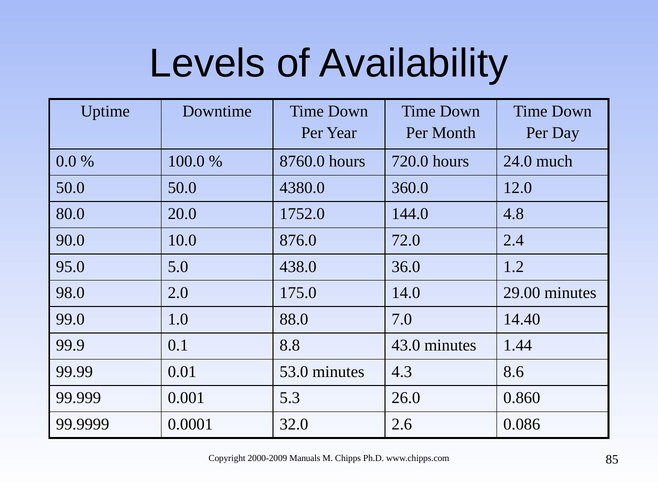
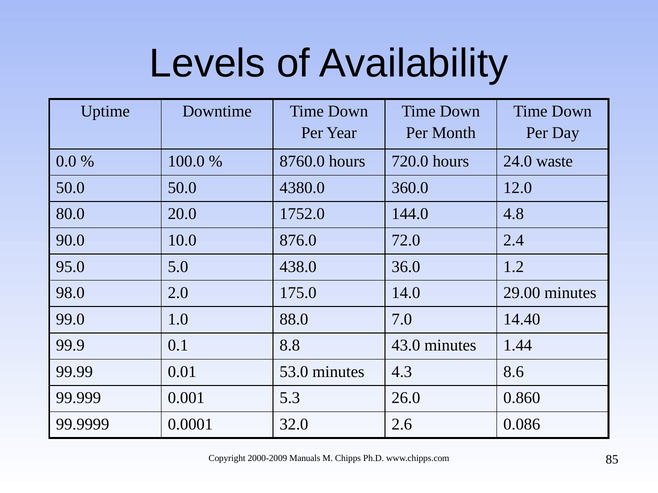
much: much -> waste
